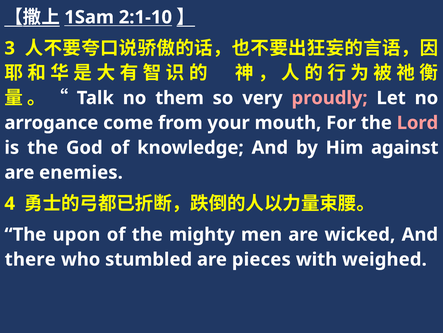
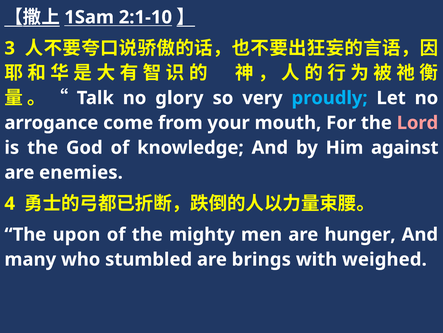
them: them -> glory
proudly colour: pink -> light blue
wicked: wicked -> hunger
there: there -> many
pieces: pieces -> brings
